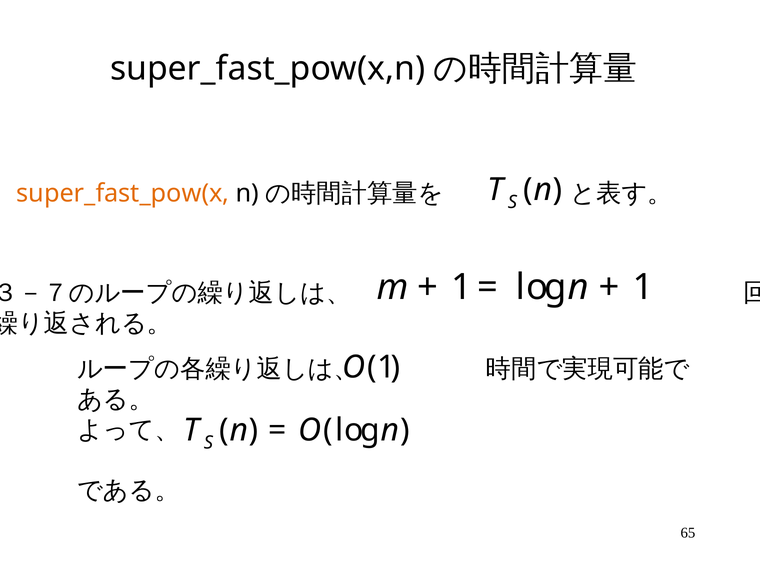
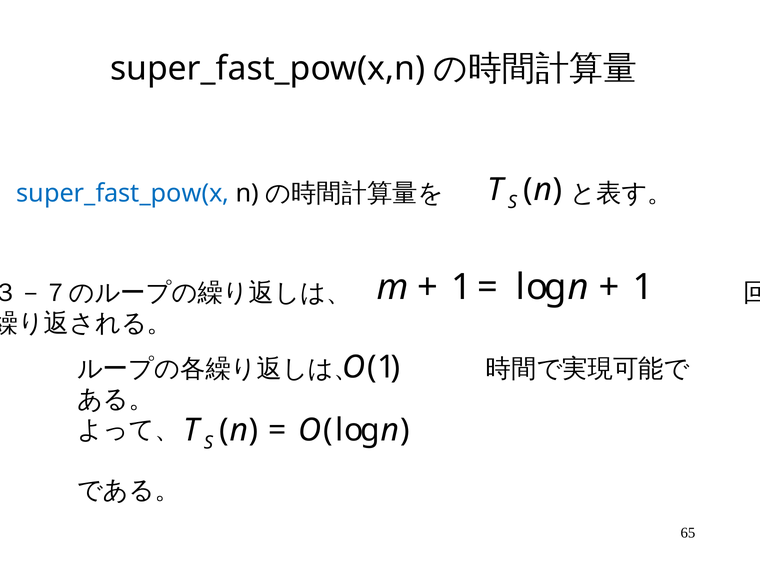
super_fast_pow(x colour: orange -> blue
